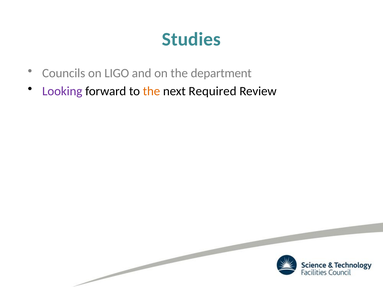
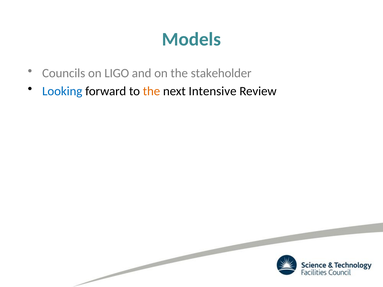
Studies: Studies -> Models
department: department -> stakeholder
Looking colour: purple -> blue
Required: Required -> Intensive
